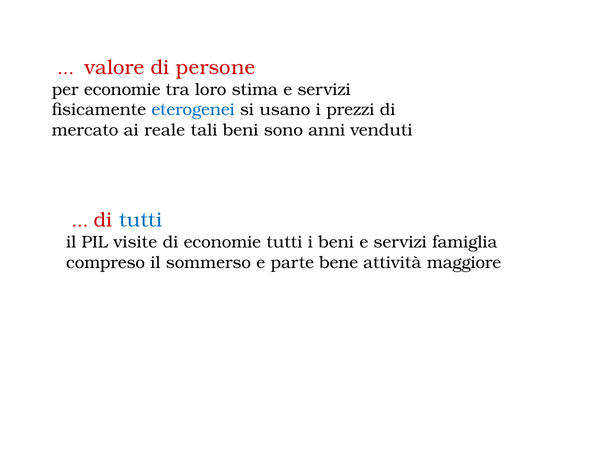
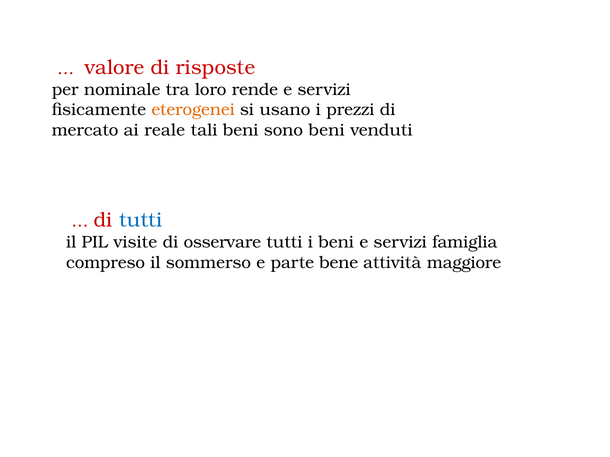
persone: persone -> risposte
per economie: economie -> nominale
stima: stima -> rende
eterogenei colour: blue -> orange
sono anni: anni -> beni
di economie: economie -> osservare
